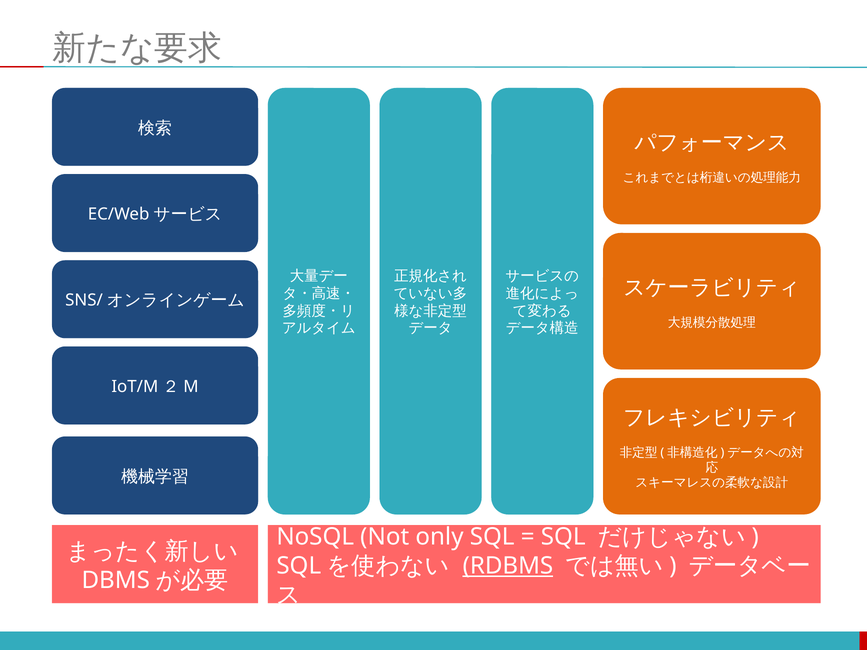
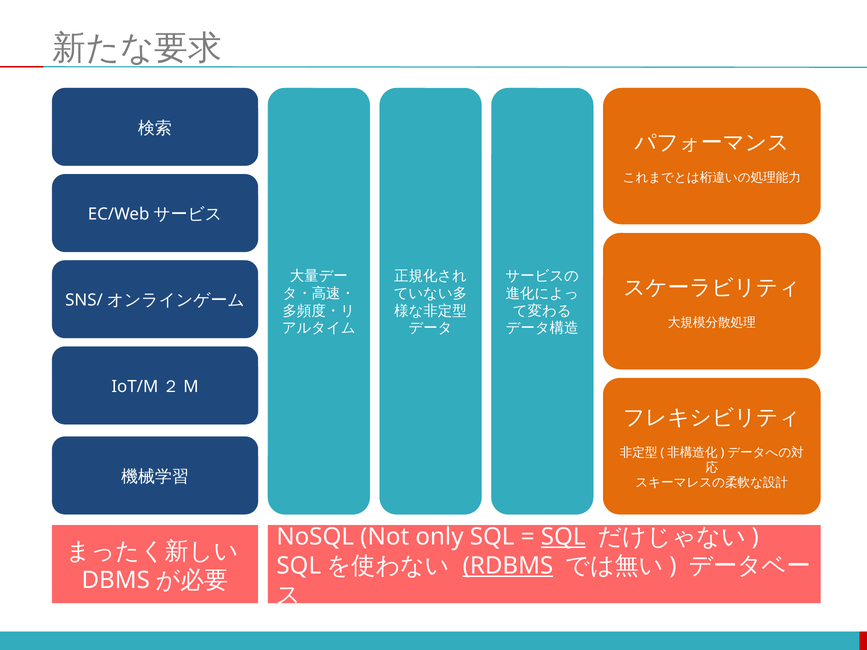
SQL at (563, 537) underline: none -> present
